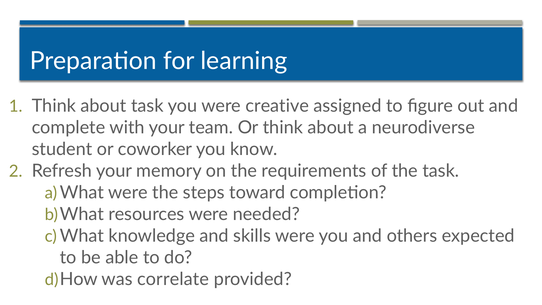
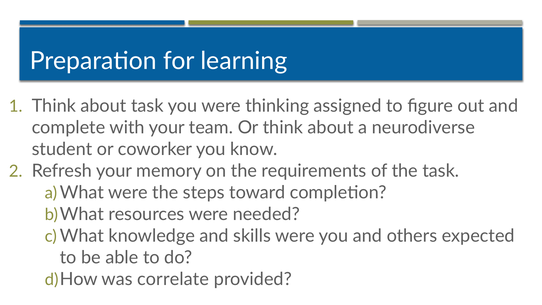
creative: creative -> thinking
